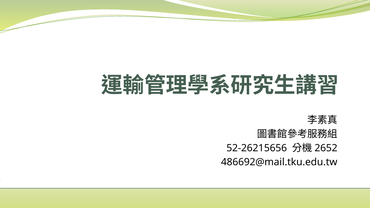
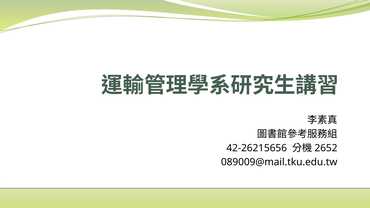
52-26215656: 52-26215656 -> 42-26215656
486692@mail.tku.edu.tw: 486692@mail.tku.edu.tw -> 089009@mail.tku.edu.tw
